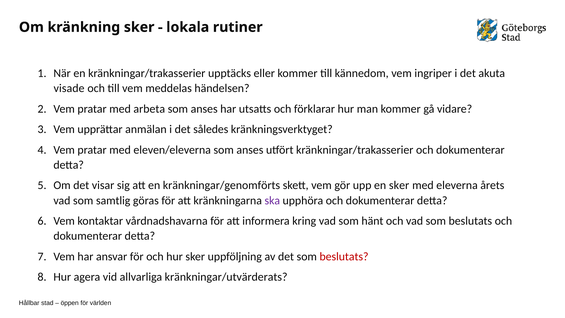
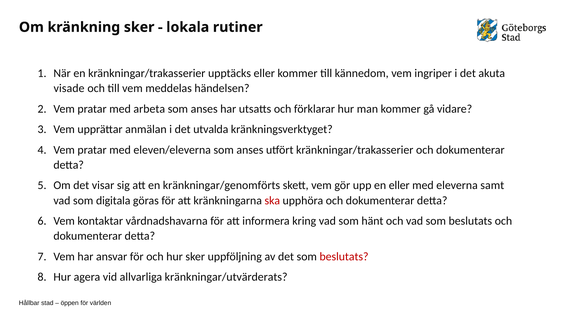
således: således -> utvalda
en sker: sker -> eller
årets: årets -> samt
samtlig: samtlig -> digitala
ska colour: purple -> red
